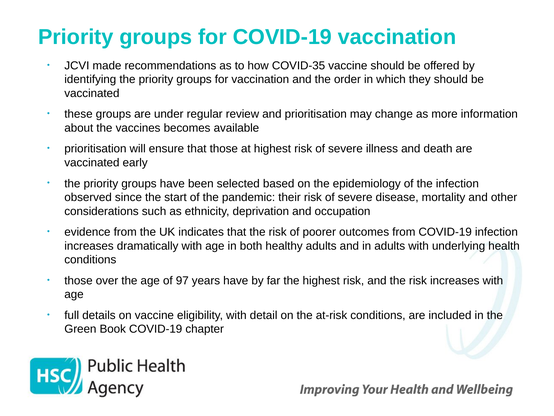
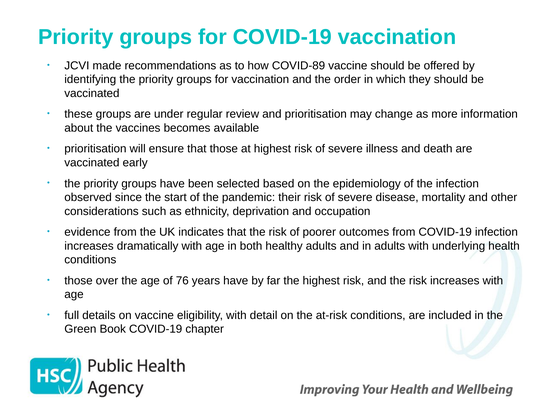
COVID-35: COVID-35 -> COVID-89
97: 97 -> 76
